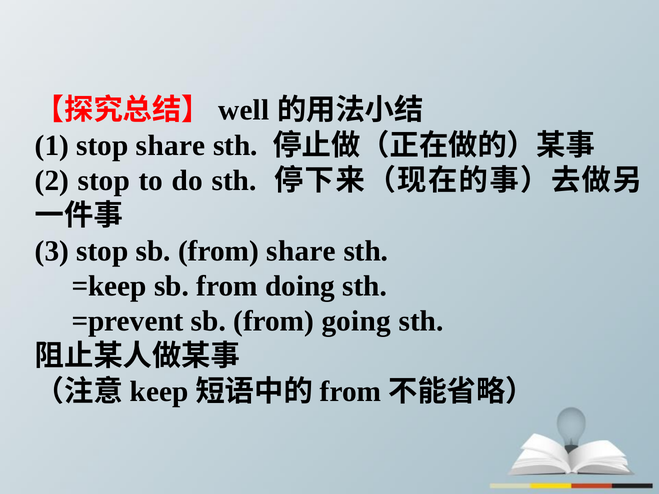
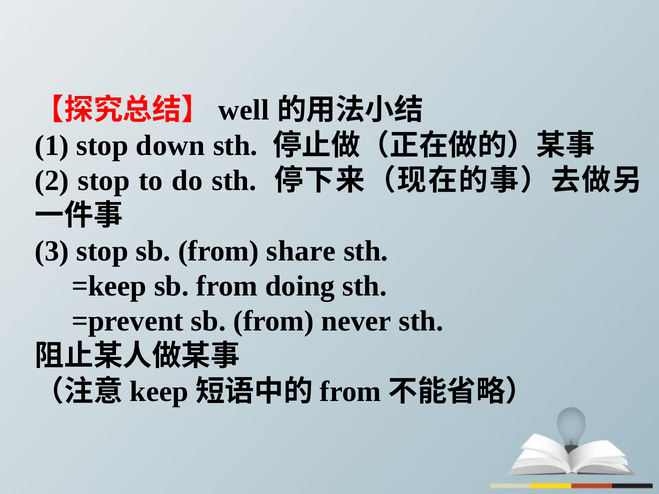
stop share: share -> down
going: going -> never
